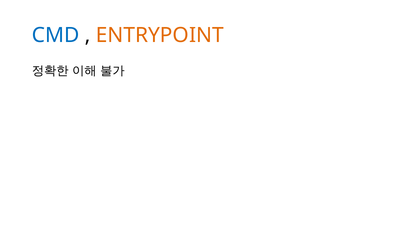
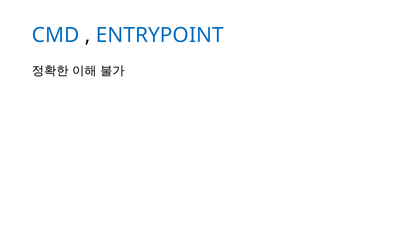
ENTRYPOINT colour: orange -> blue
